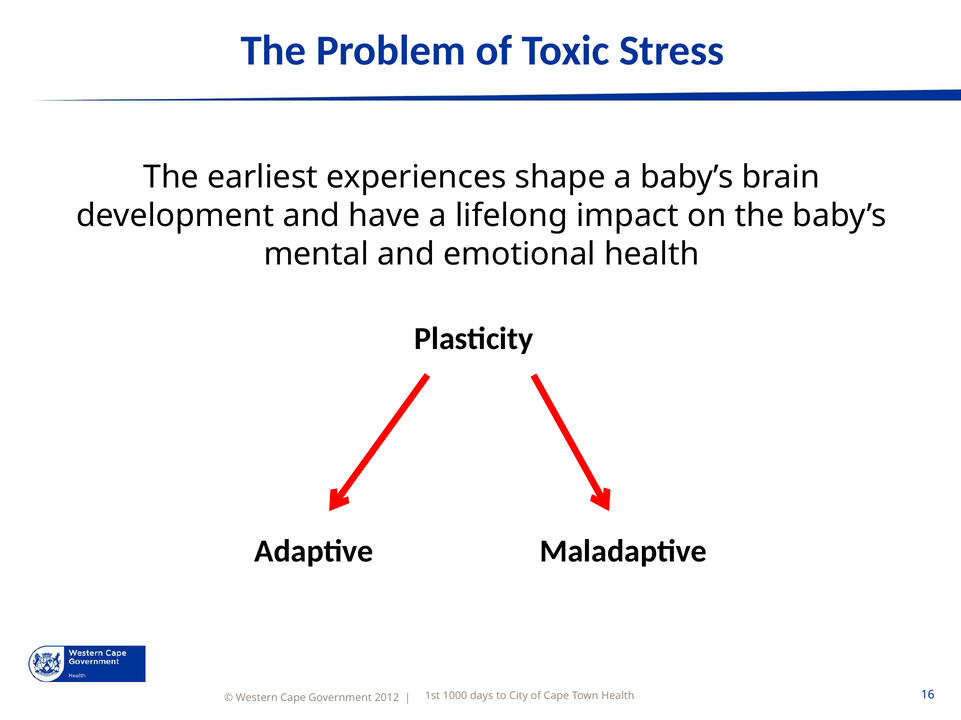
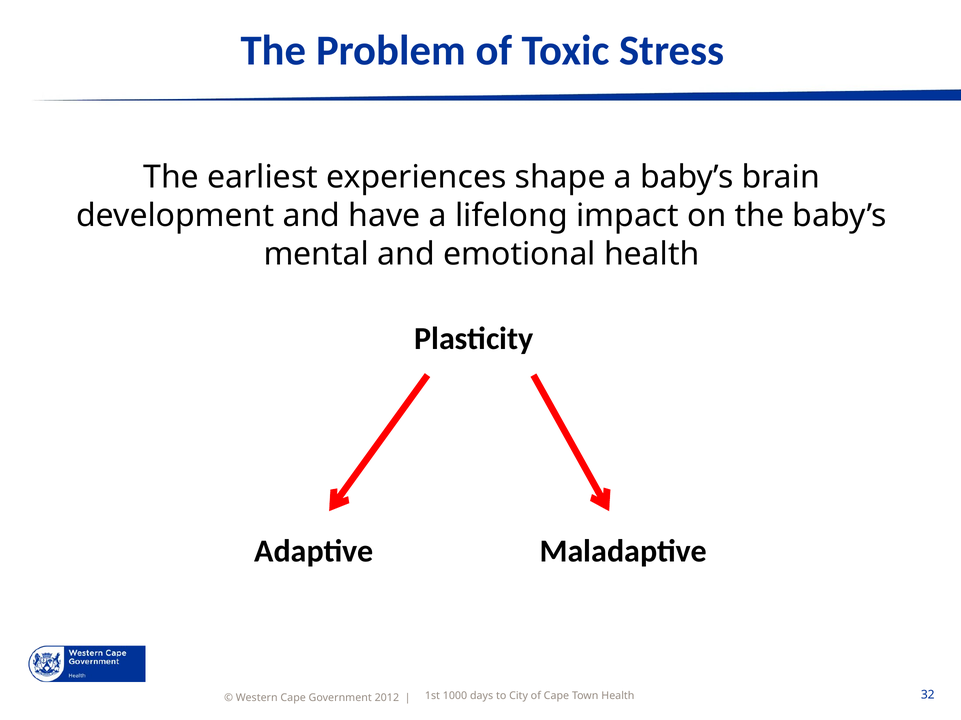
16: 16 -> 32
